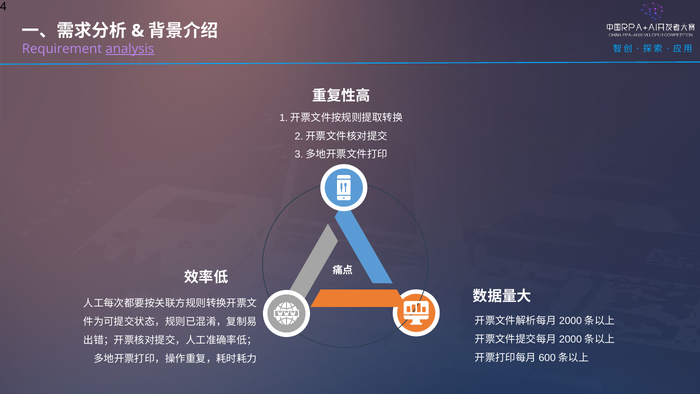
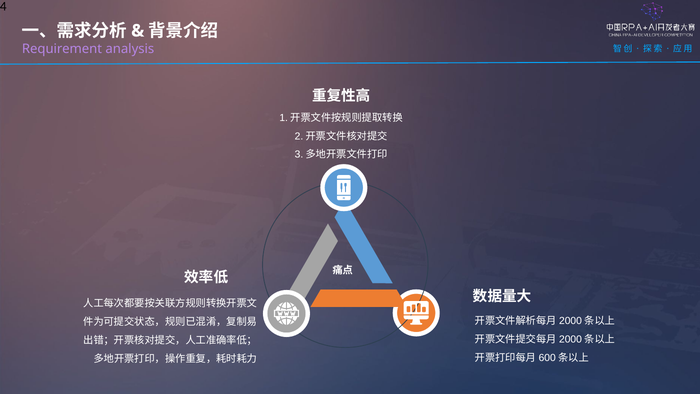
analysis underline: present -> none
